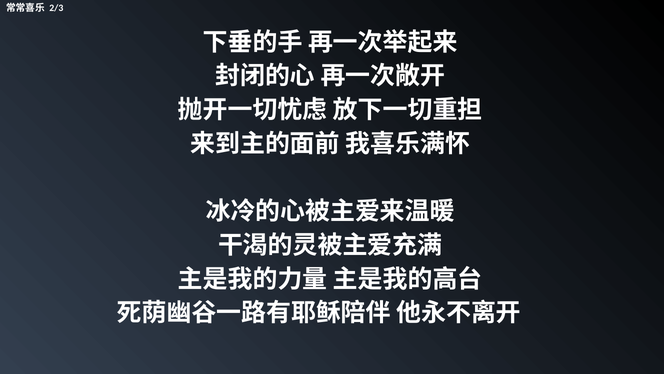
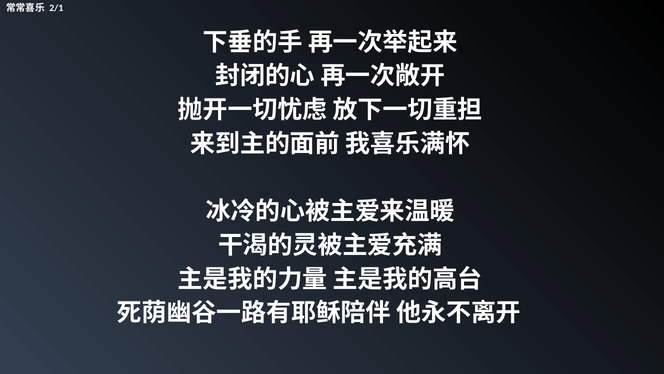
2/3: 2/3 -> 2/1
